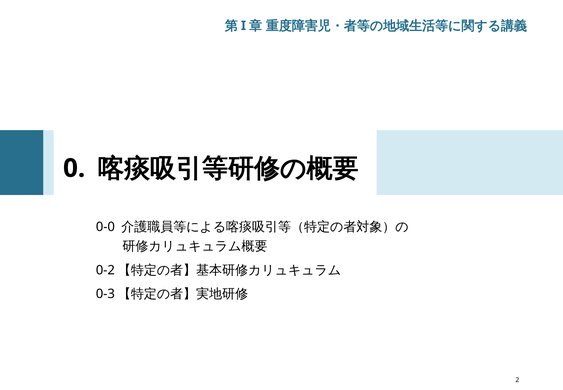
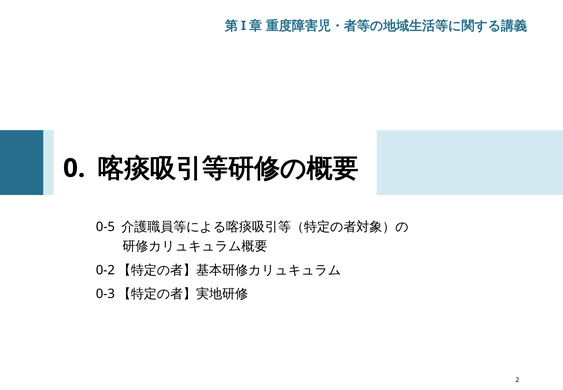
0-0: 0-0 -> 0-5
